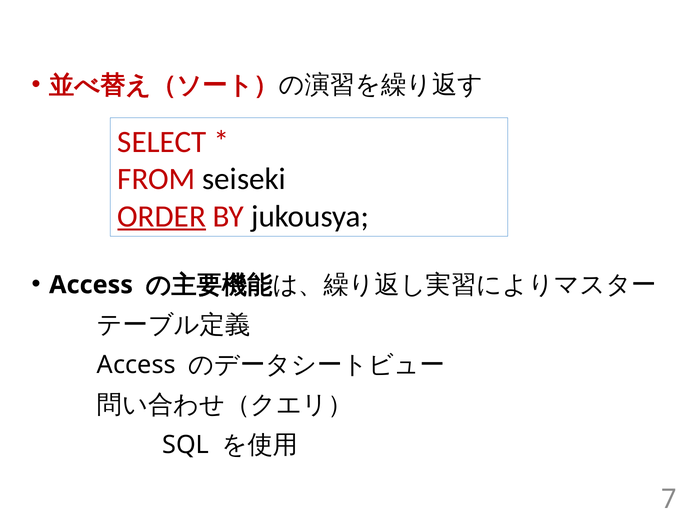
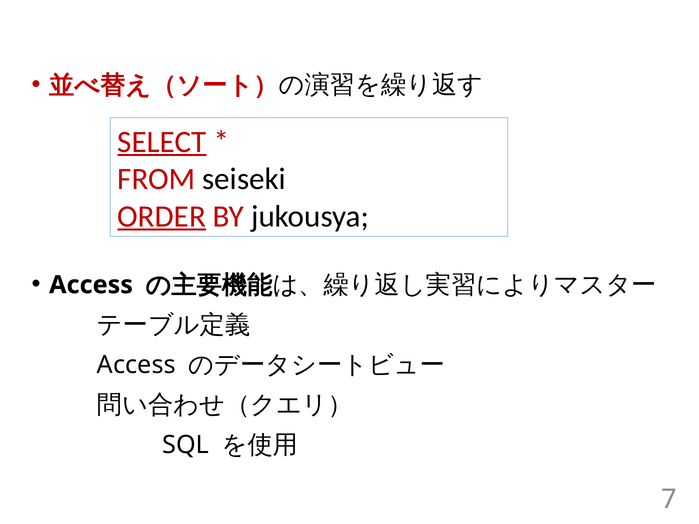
SELECT underline: none -> present
